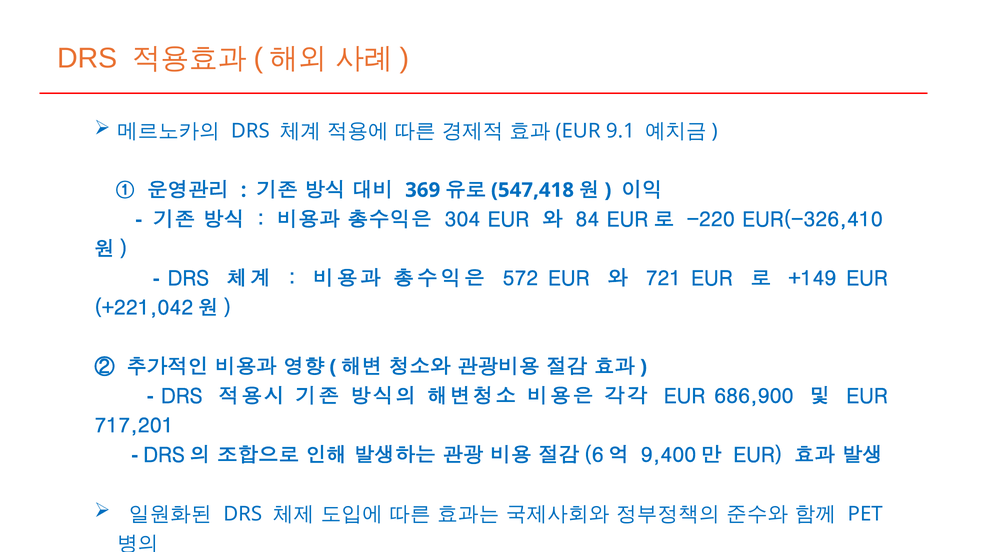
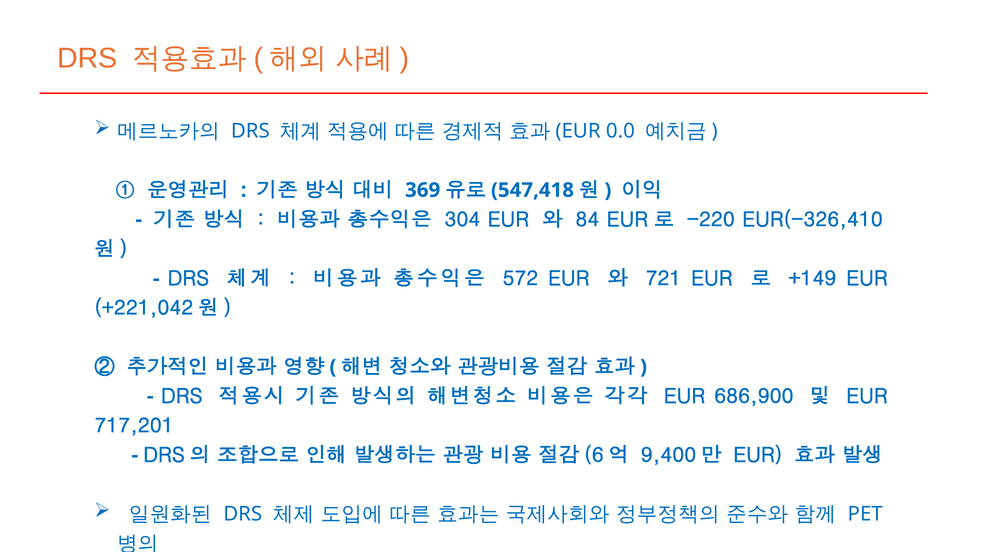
9.1: 9.1 -> 0.0
